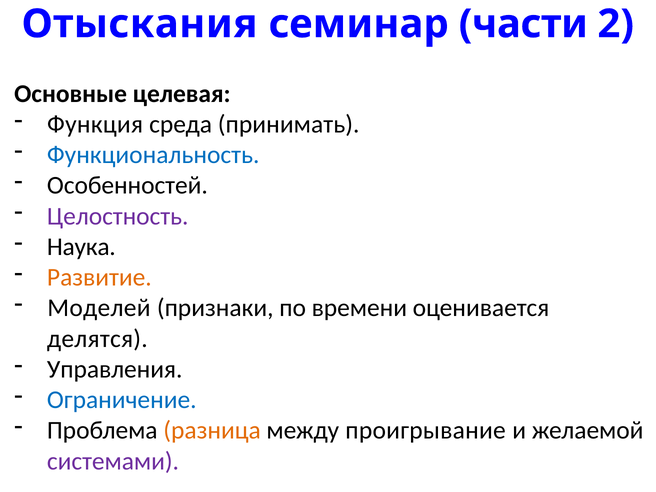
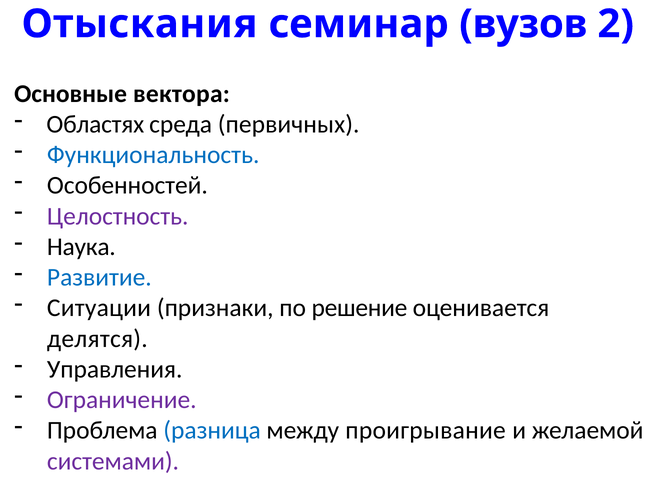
части: части -> вузов
целевая: целевая -> вектора
Функция: Функция -> Областях
принимать: принимать -> первичных
Развитие colour: orange -> blue
Моделей: Моделей -> Ситуации
времени: времени -> решение
Ограничение colour: blue -> purple
разница colour: orange -> blue
